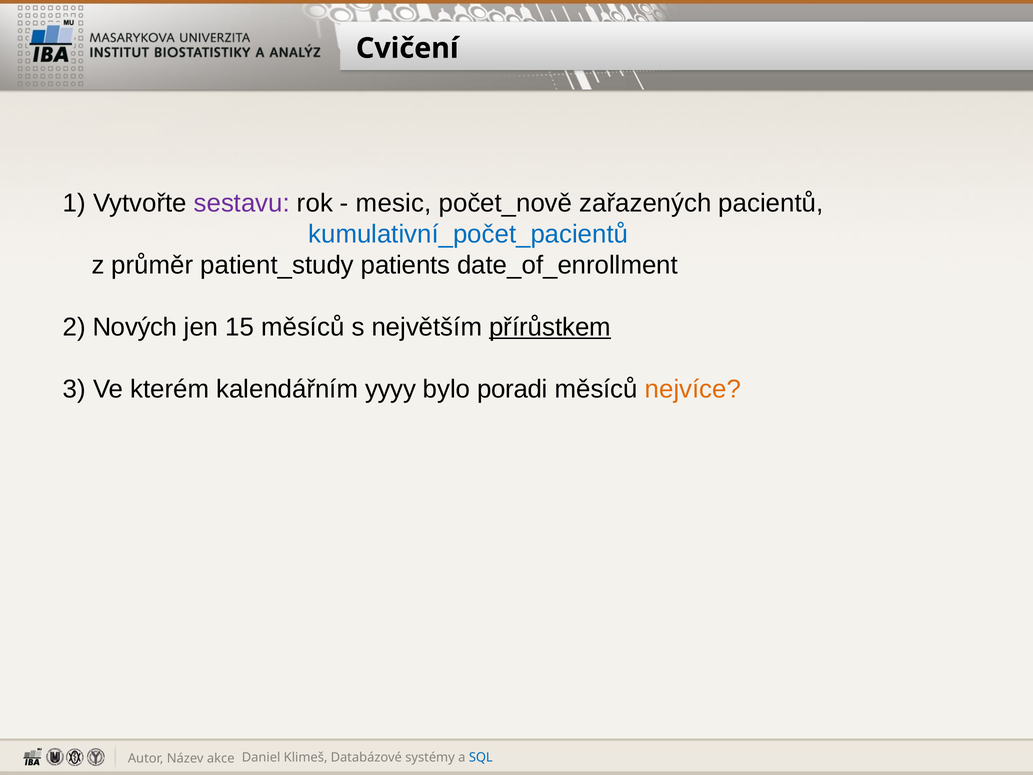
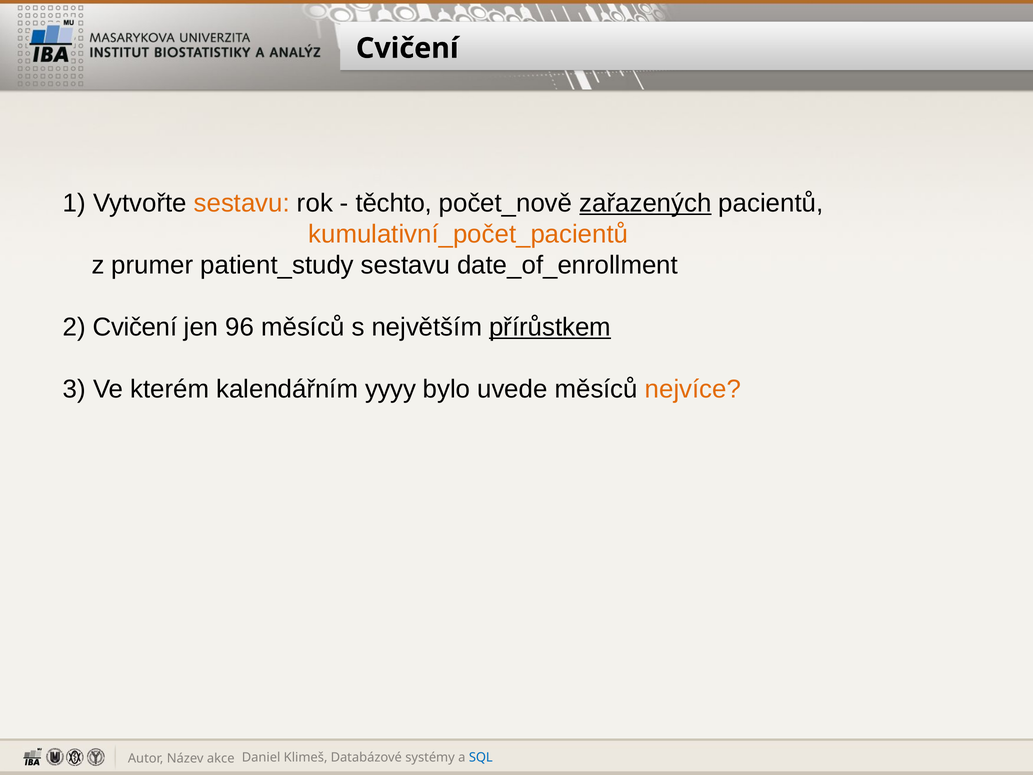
sestavu at (242, 203) colour: purple -> orange
mesic: mesic -> těchto
zařazených underline: none -> present
kumulativní_počet_pacientů colour: blue -> orange
průměr: průměr -> prumer
patient_study patients: patients -> sestavu
2 Nových: Nových -> Cvičení
15: 15 -> 96
poradi: poradi -> uvede
